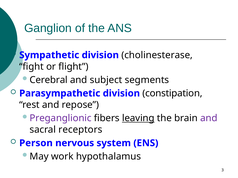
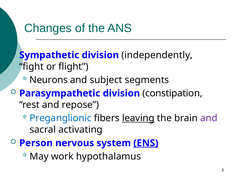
Ganglion: Ganglion -> Changes
cholinesterase: cholinesterase -> independently
Cerebral: Cerebral -> Neurons
Preganglionic colour: purple -> blue
receptors: receptors -> activating
ENS underline: none -> present
